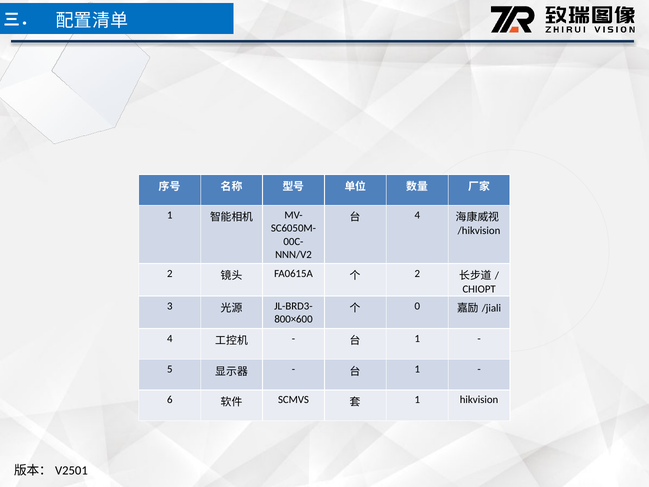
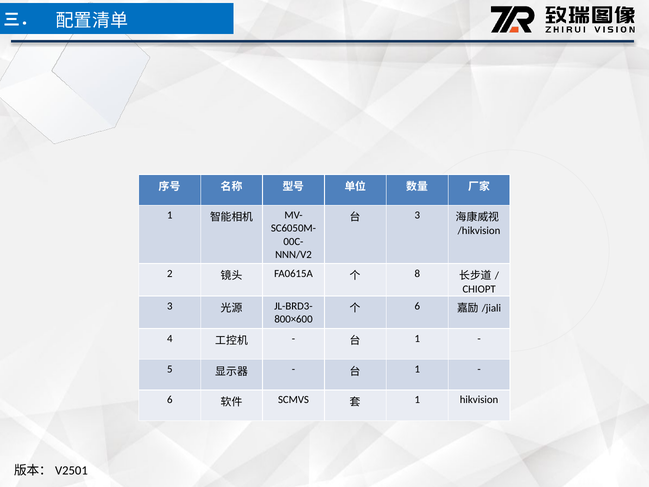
4 at (417, 215): 4 -> 3
2 at (417, 273): 2 -> 8
0 at (417, 306): 0 -> 6
